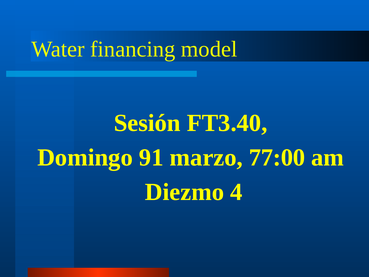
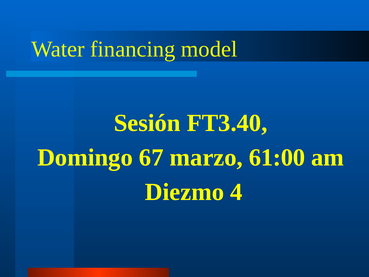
91: 91 -> 67
77:00: 77:00 -> 61:00
